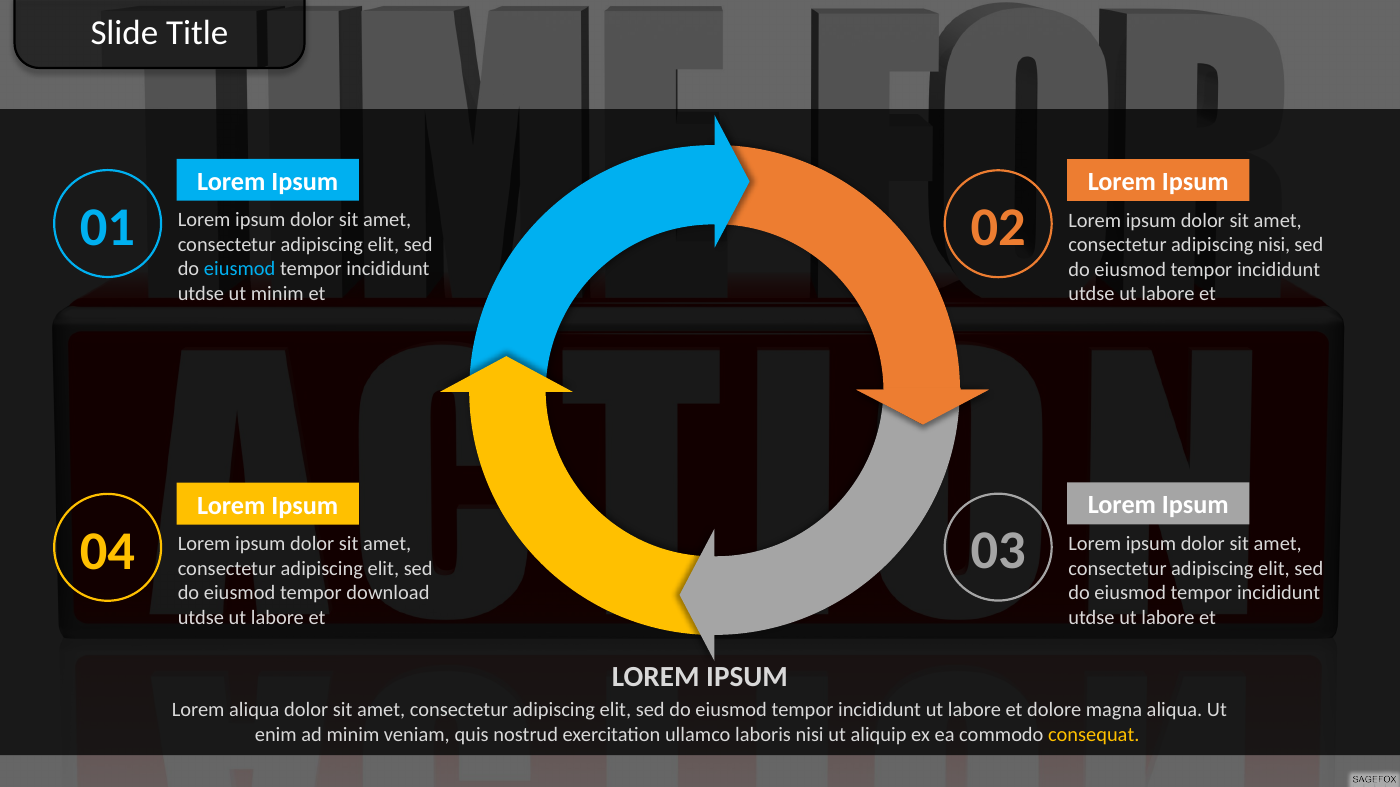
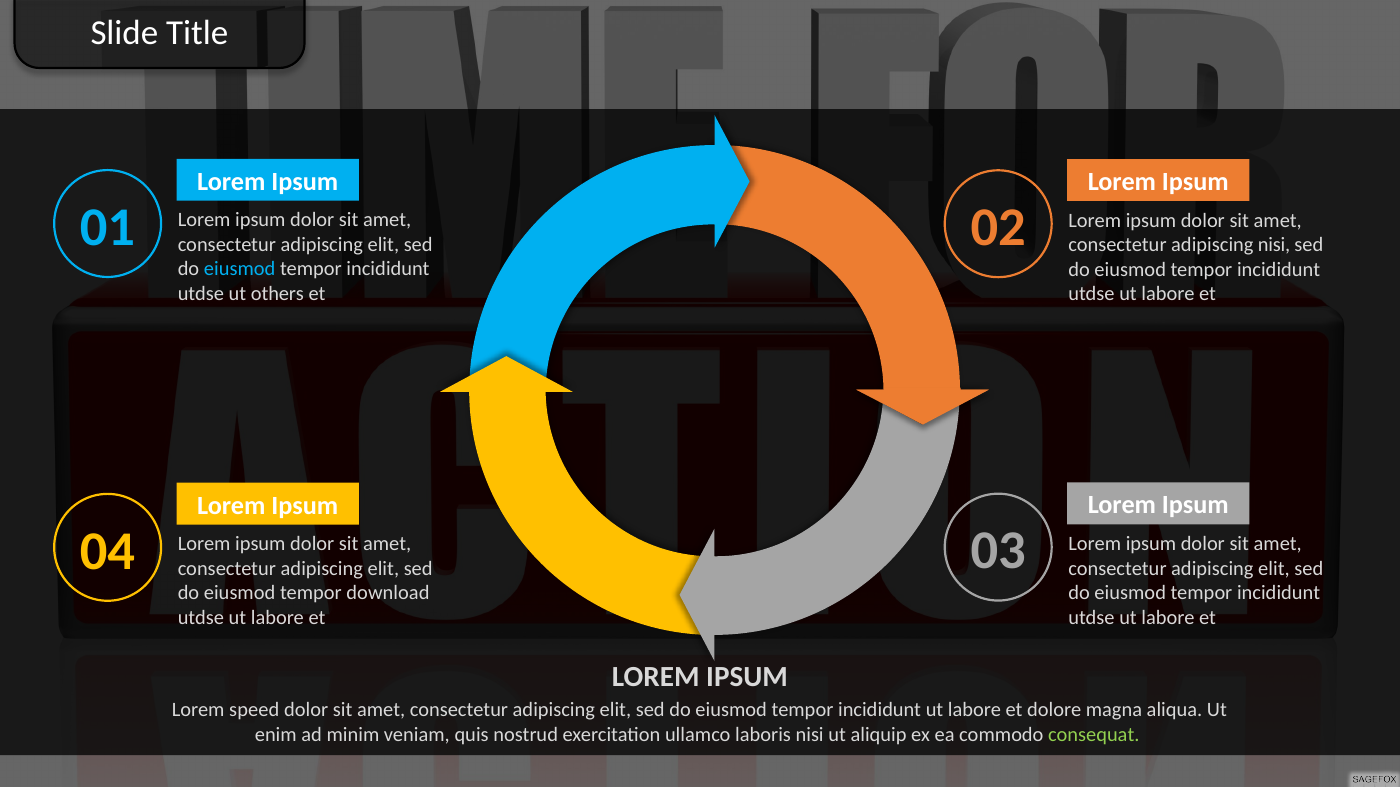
ut minim: minim -> others
Lorem aliqua: aliqua -> speed
consequat colour: yellow -> light green
